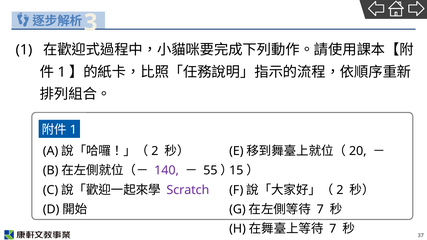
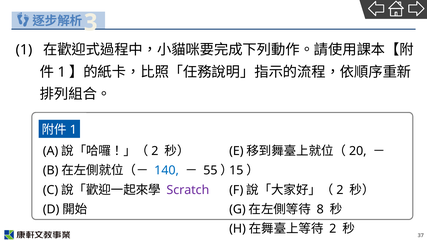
140 colour: purple -> blue
7 at (320, 210): 7 -> 8
7 at (333, 229): 7 -> 2
